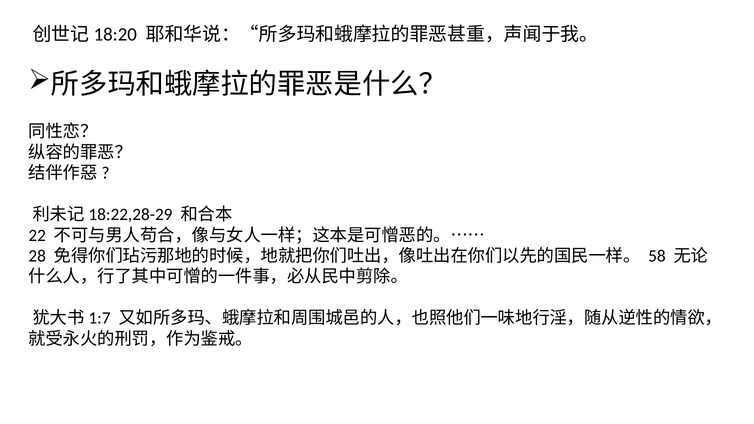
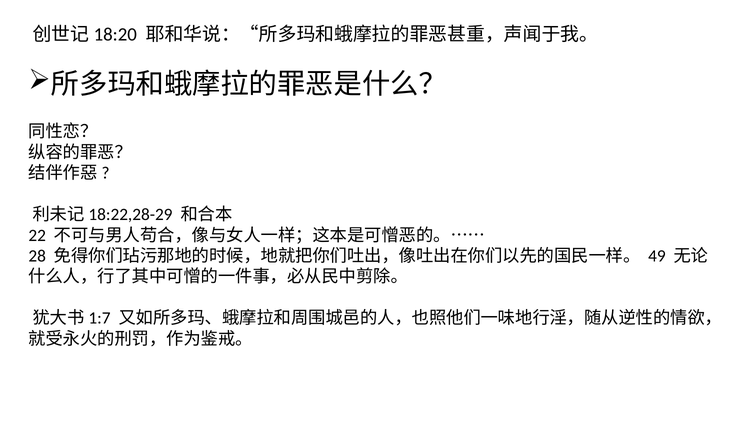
58: 58 -> 49
